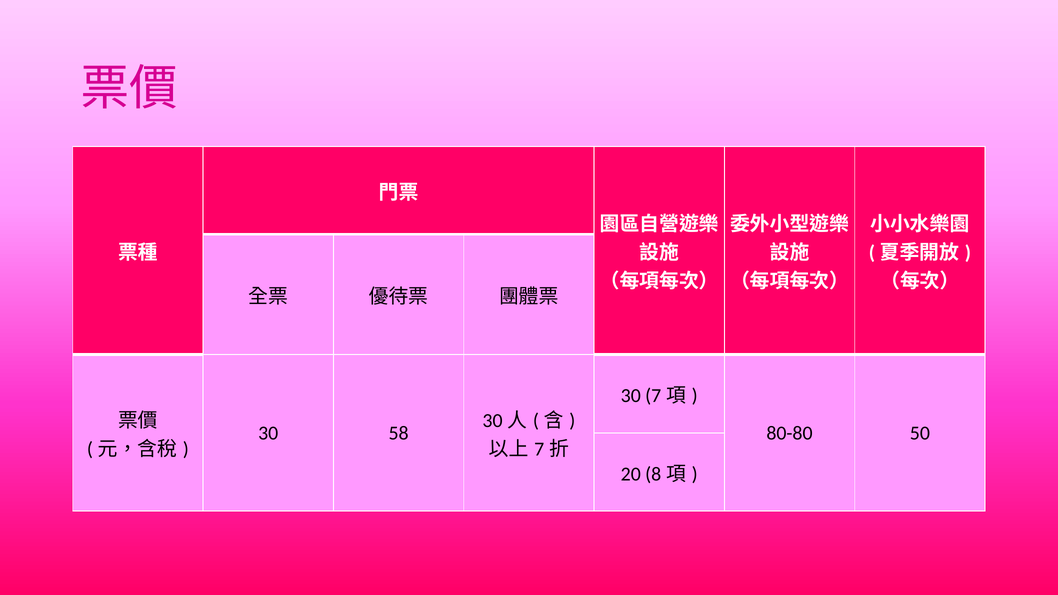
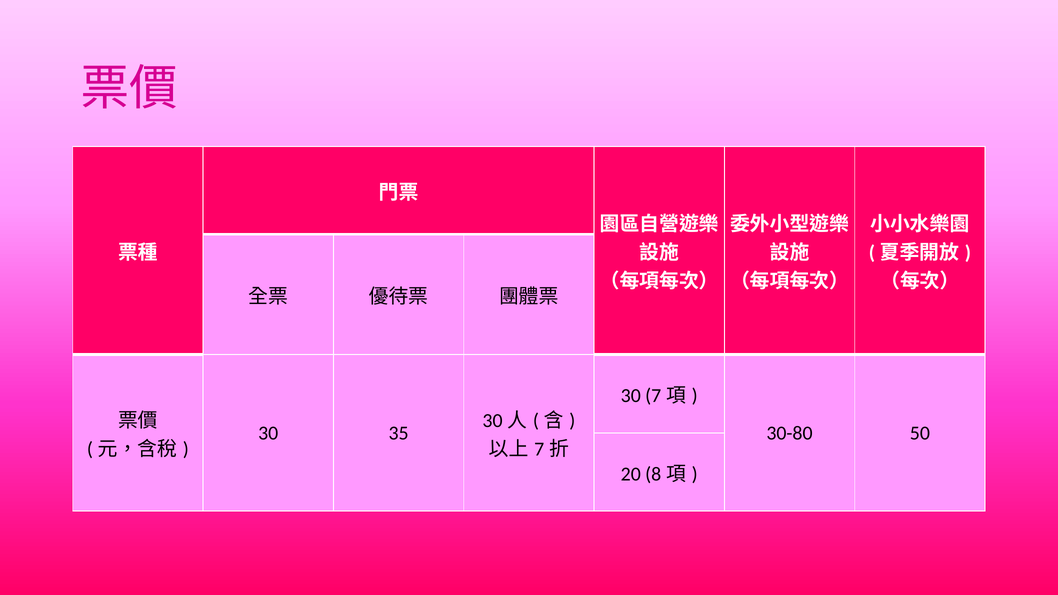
58: 58 -> 35
80-80: 80-80 -> 30-80
